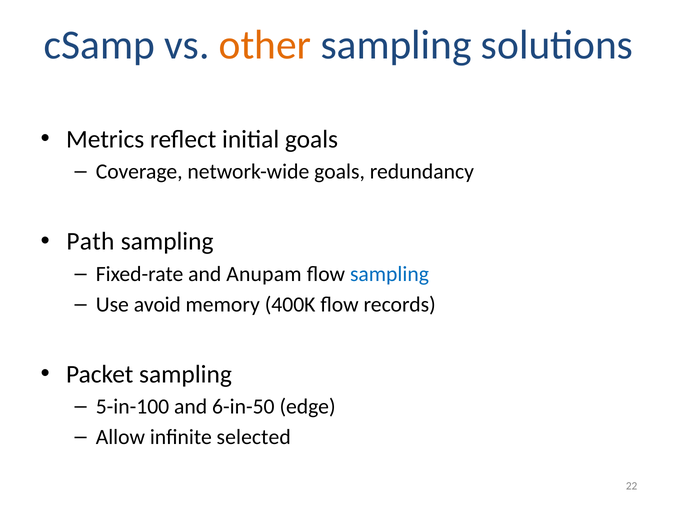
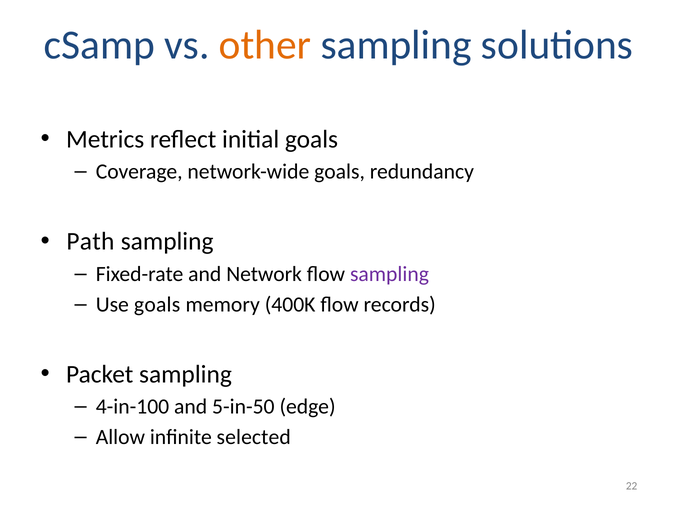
Anupam: Anupam -> Network
sampling at (389, 274) colour: blue -> purple
Use avoid: avoid -> goals
5-in-100: 5-in-100 -> 4-in-100
6-in-50: 6-in-50 -> 5-in-50
